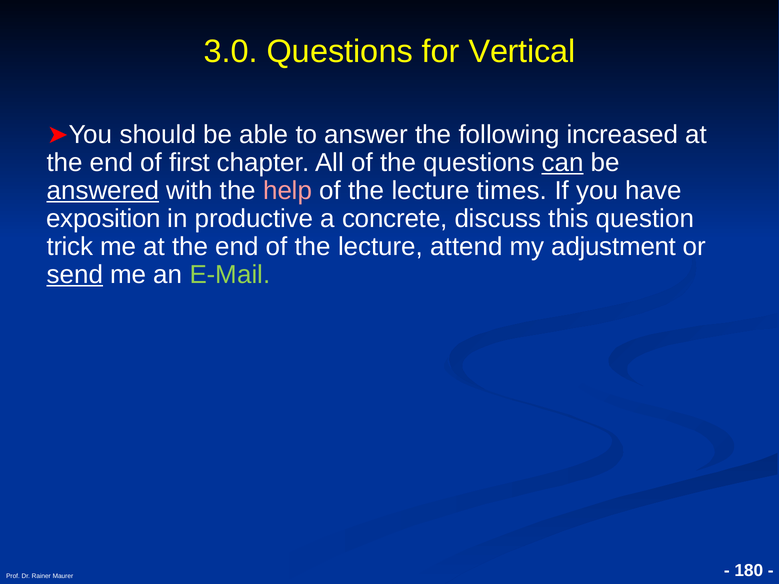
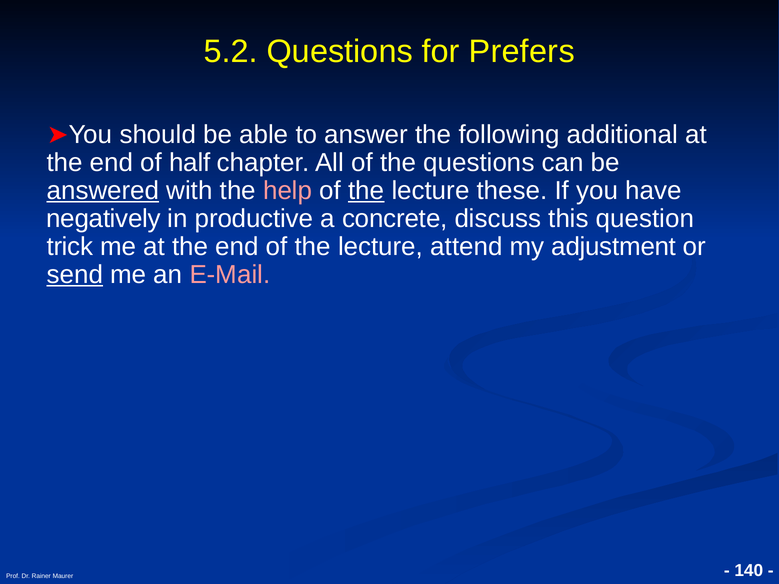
3.0: 3.0 -> 5.2
Vertical: Vertical -> Prefers
increased: increased -> additional
first: first -> half
can underline: present -> none
the at (366, 191) underline: none -> present
times: times -> these
exposition: exposition -> negatively
E-Mail colour: light green -> pink
180: 180 -> 140
